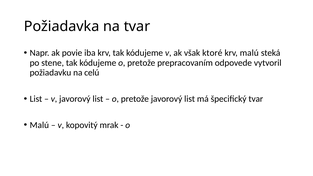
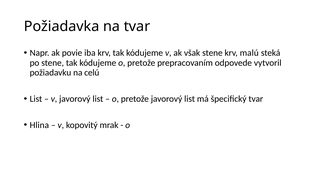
však ktoré: ktoré -> stene
Malú at (39, 125): Malú -> Hlina
